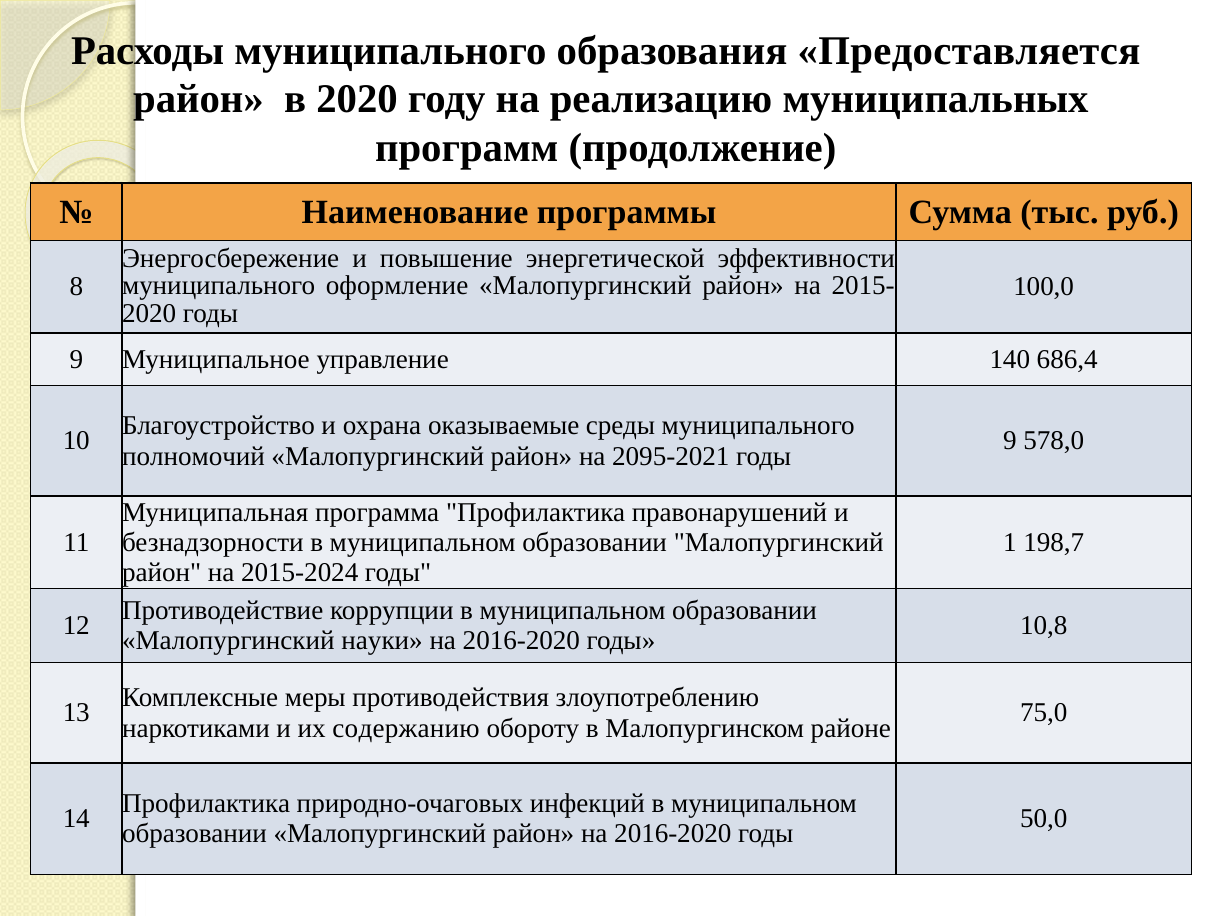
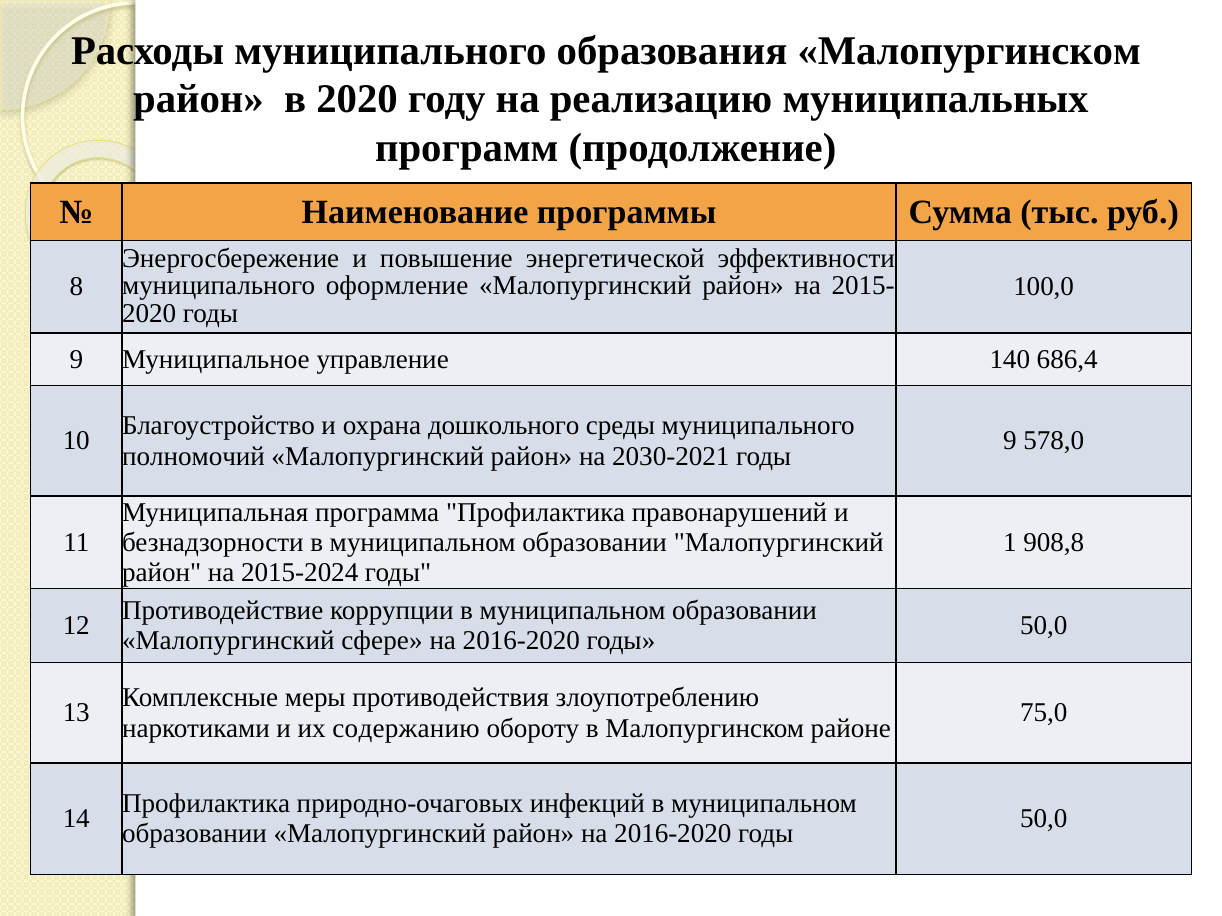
образования Предоставляется: Предоставляется -> Малопургинском
оказываемые: оказываемые -> дошкольного
2095-2021: 2095-2021 -> 2030-2021
198,7: 198,7 -> 908,8
10,8 at (1044, 626): 10,8 -> 50,0
науки: науки -> сфере
